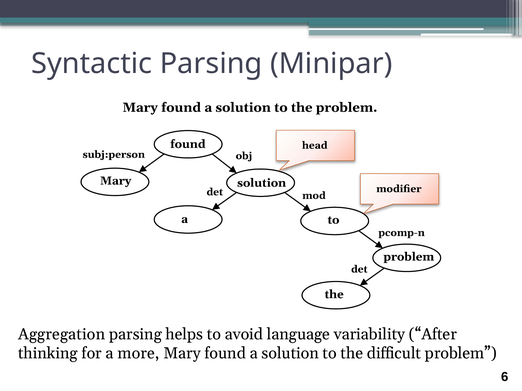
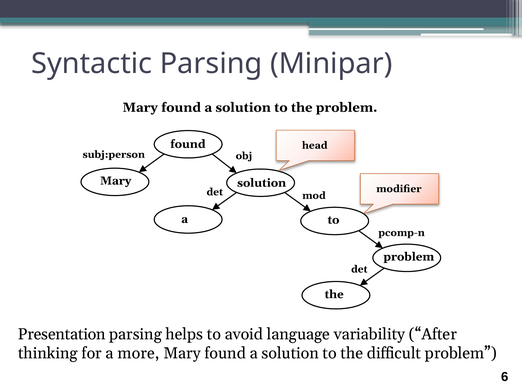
Aggregation: Aggregation -> Presentation
